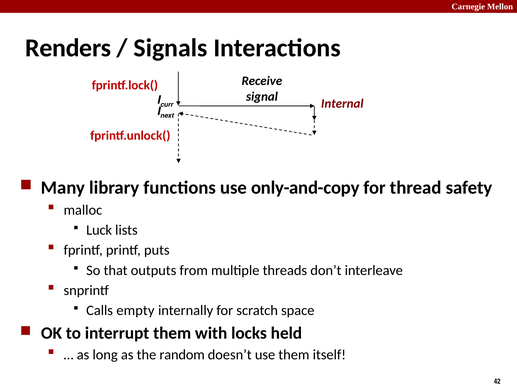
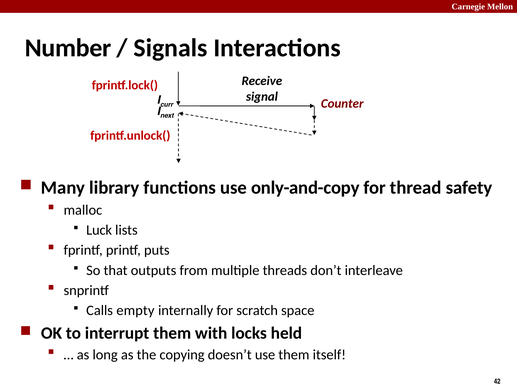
Renders: Renders -> Number
Internal: Internal -> Counter
random: random -> copying
